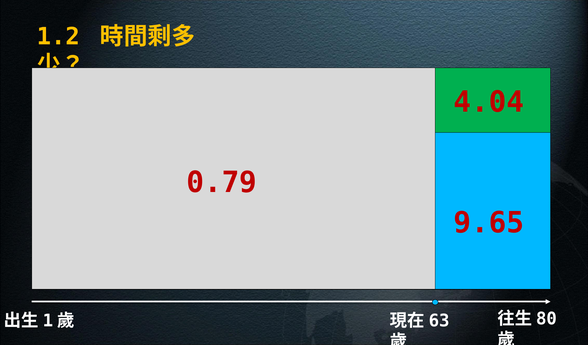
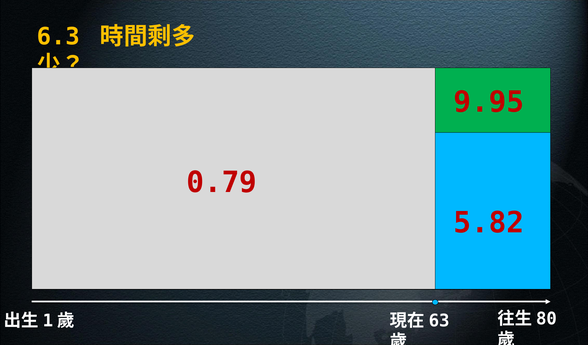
1.2: 1.2 -> 6.3
4.04: 4.04 -> 9.95
9.65: 9.65 -> 5.82
